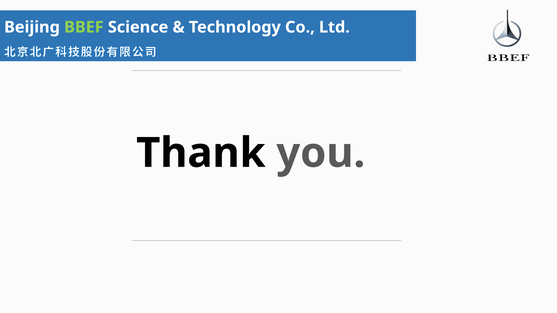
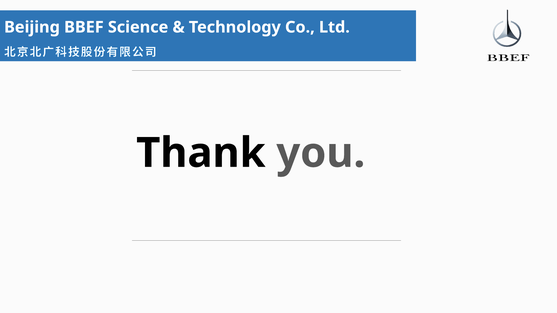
BBEF colour: light green -> white
